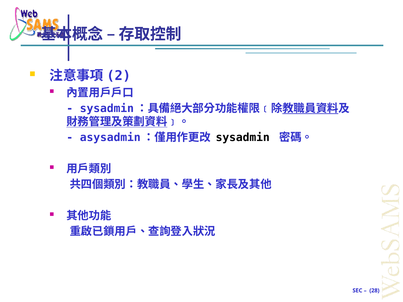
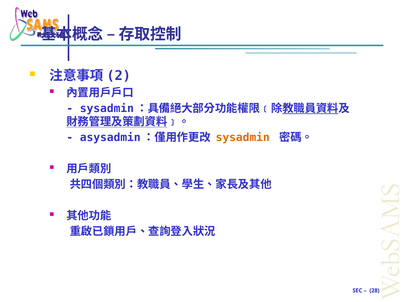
sysadmin colour: black -> orange
